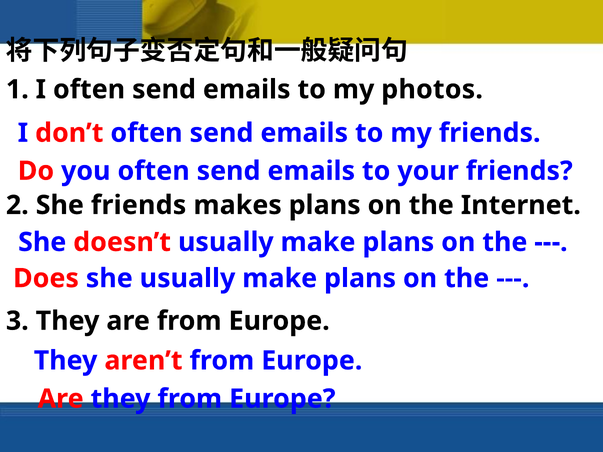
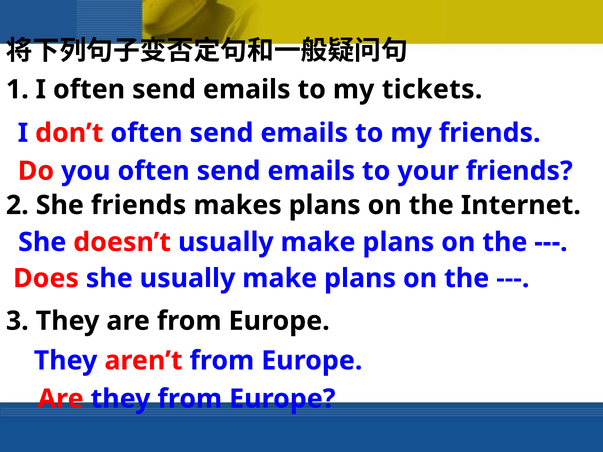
photos: photos -> tickets
